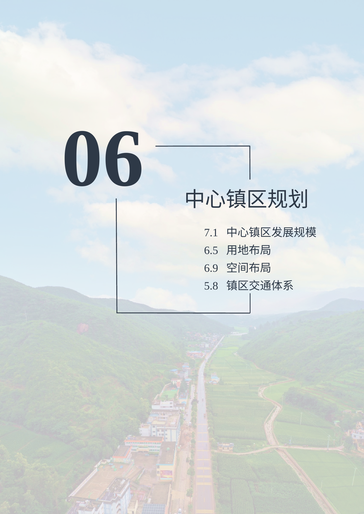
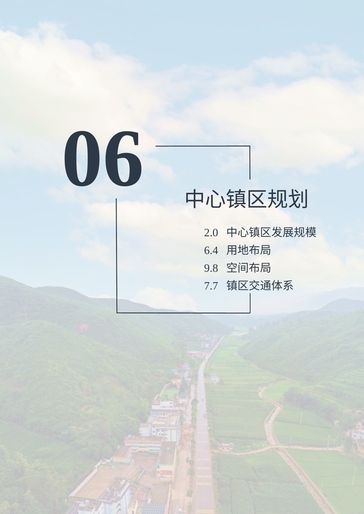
7.1: 7.1 -> 2.0
6.5: 6.5 -> 6.4
6.9: 6.9 -> 9.8
5.8: 5.8 -> 7.7
